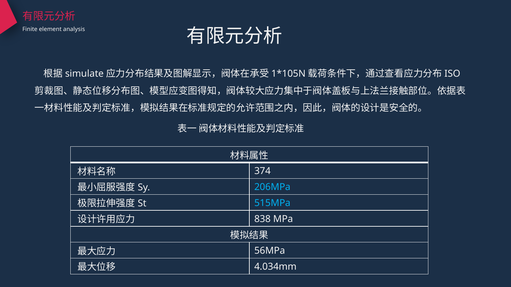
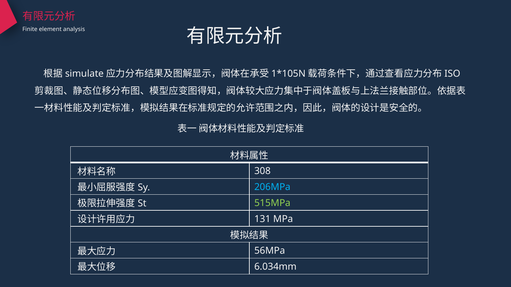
374: 374 -> 308
515MPa colour: light blue -> light green
838: 838 -> 131
4.034mm: 4.034mm -> 6.034mm
